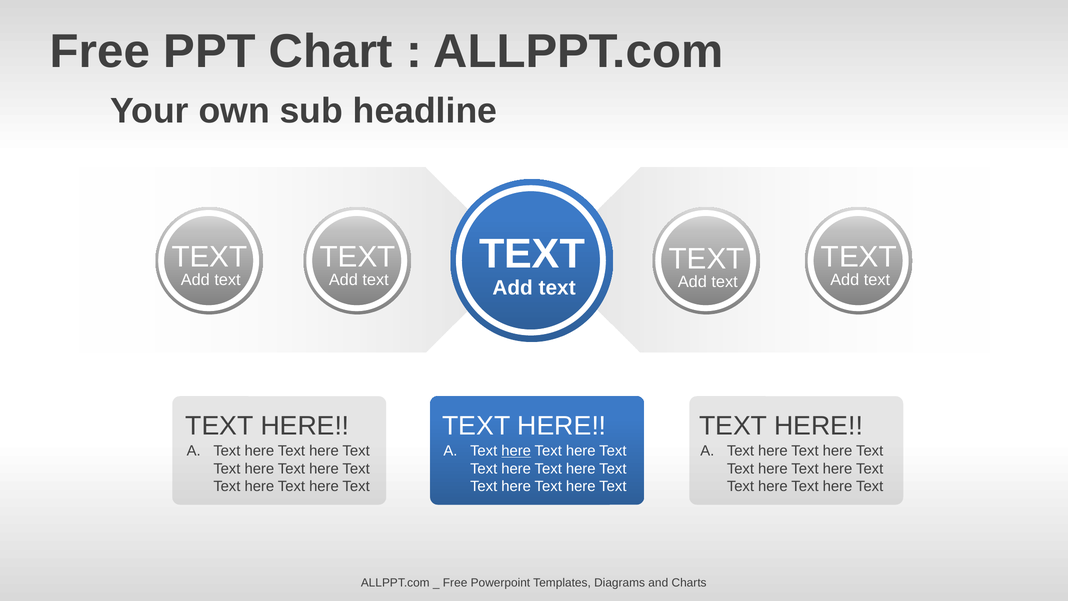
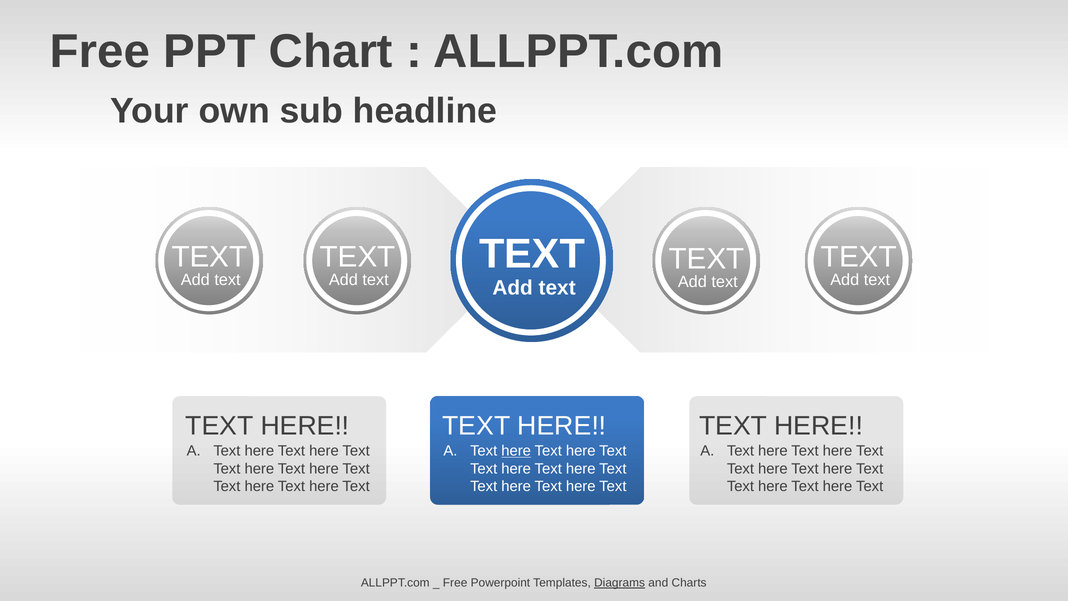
Diagrams underline: none -> present
